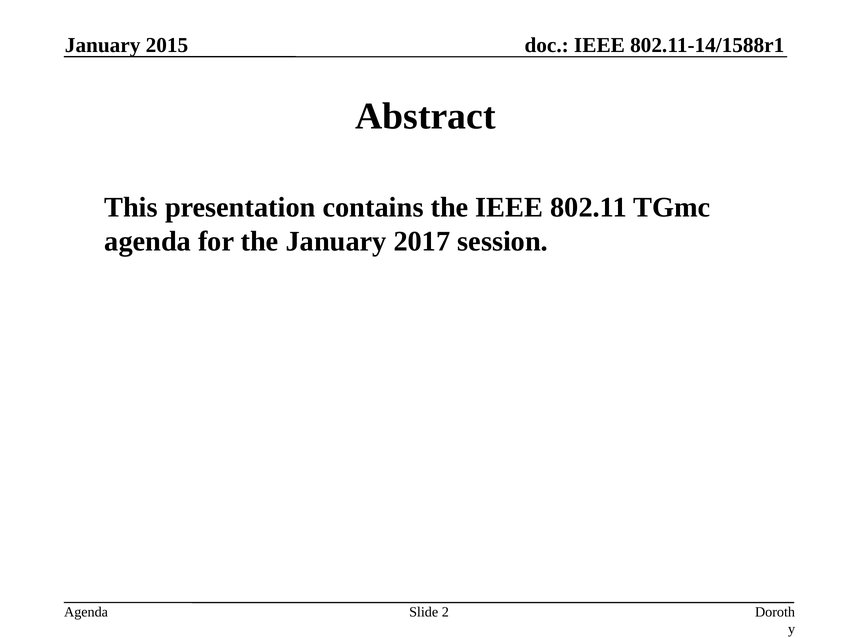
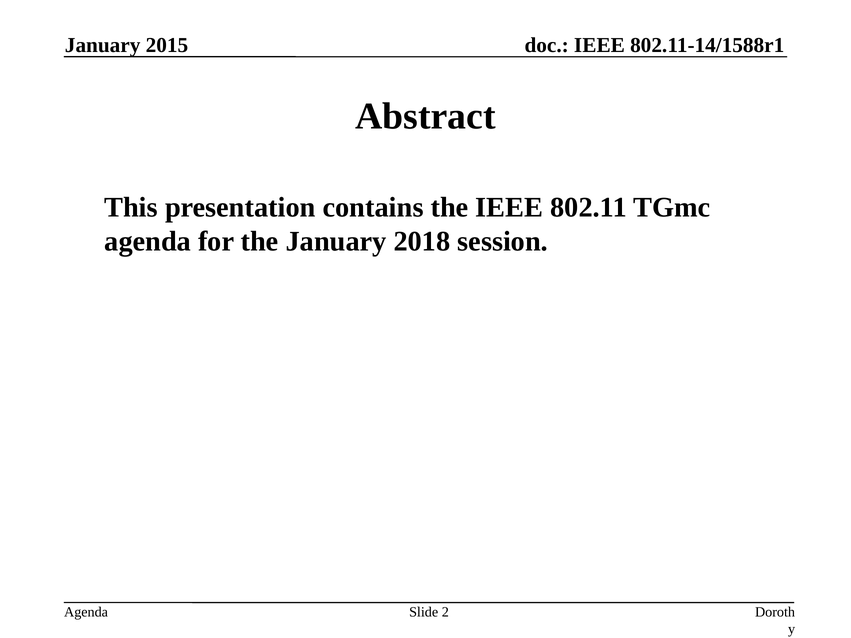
2017: 2017 -> 2018
